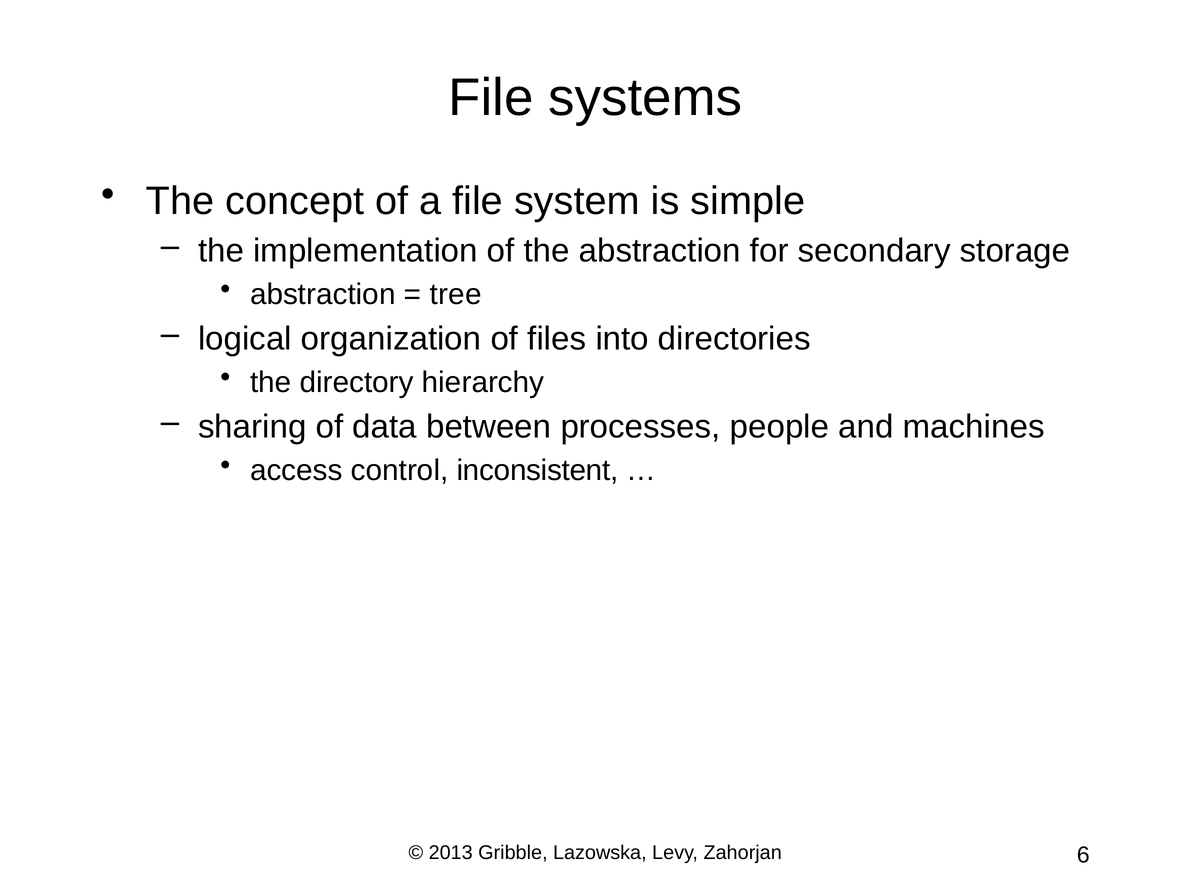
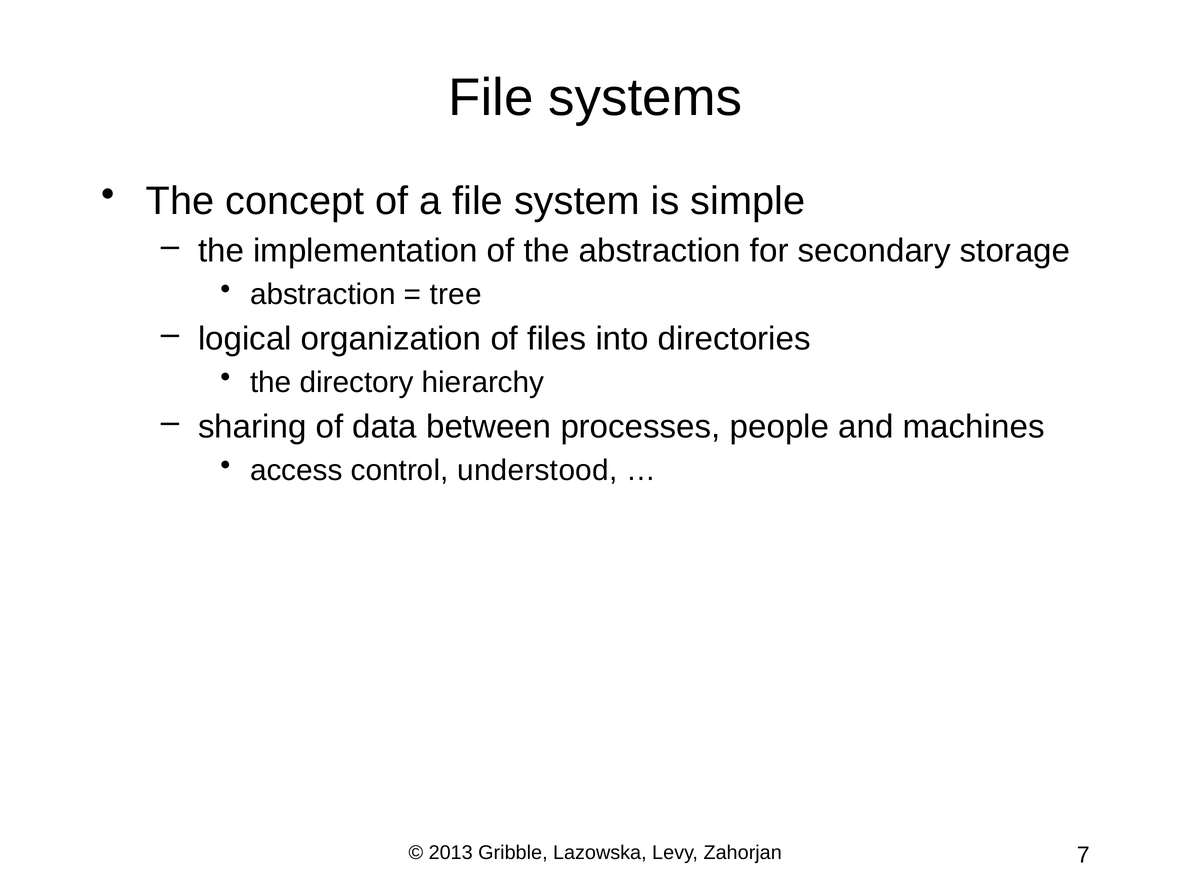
inconsistent: inconsistent -> understood
6: 6 -> 7
